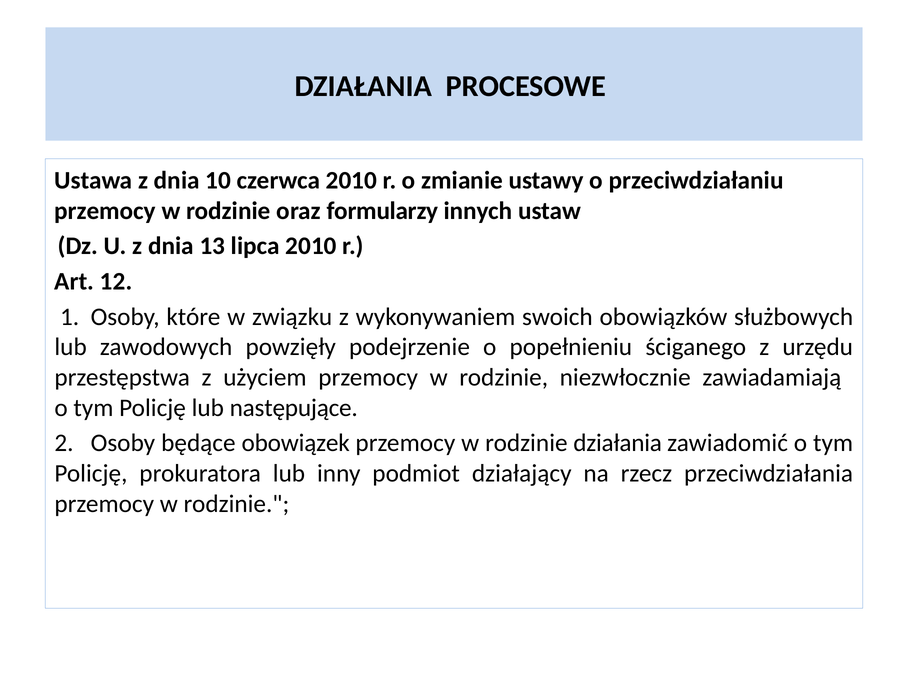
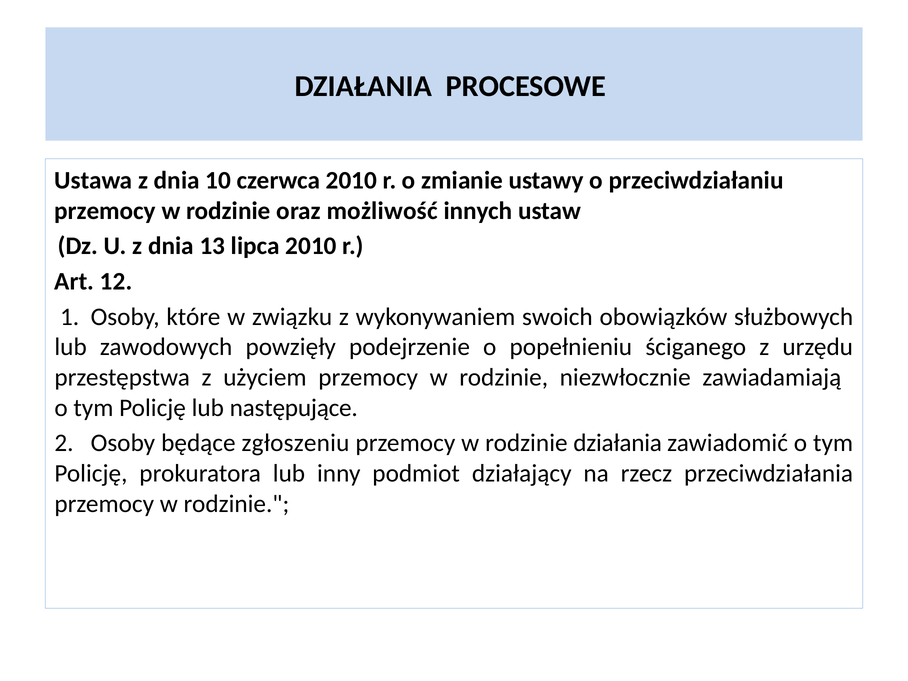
formularzy: formularzy -> możliwość
obowiązek: obowiązek -> zgłoszeniu
